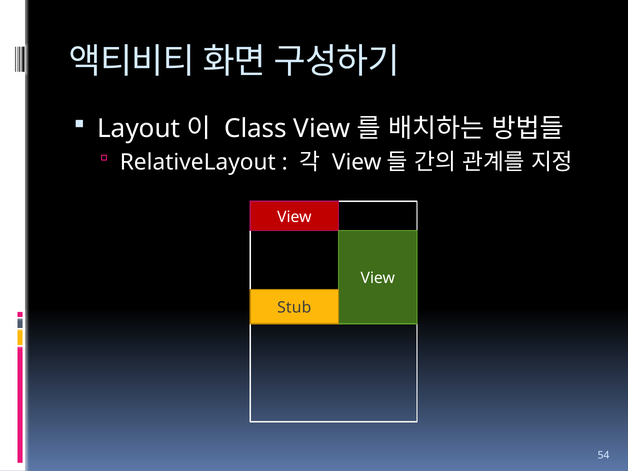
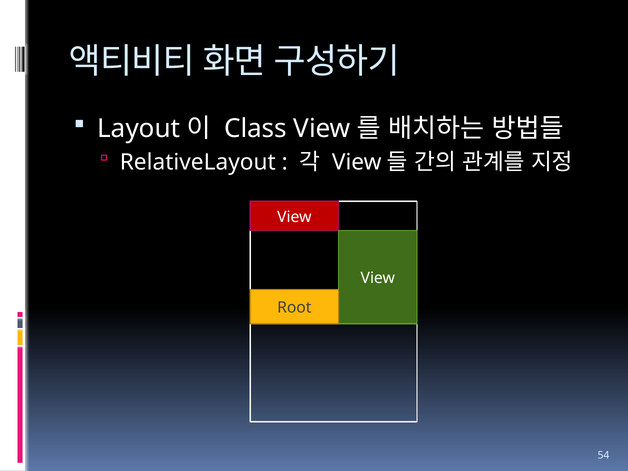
Stub: Stub -> Root
